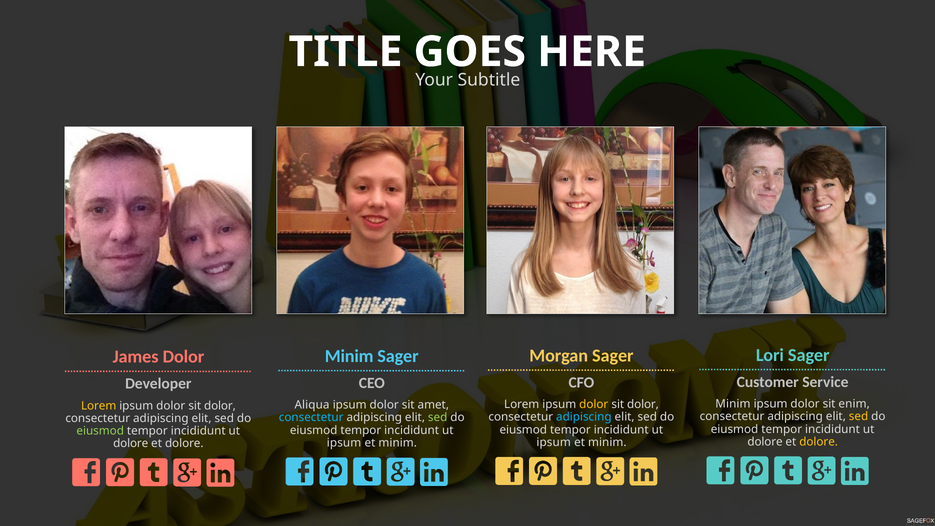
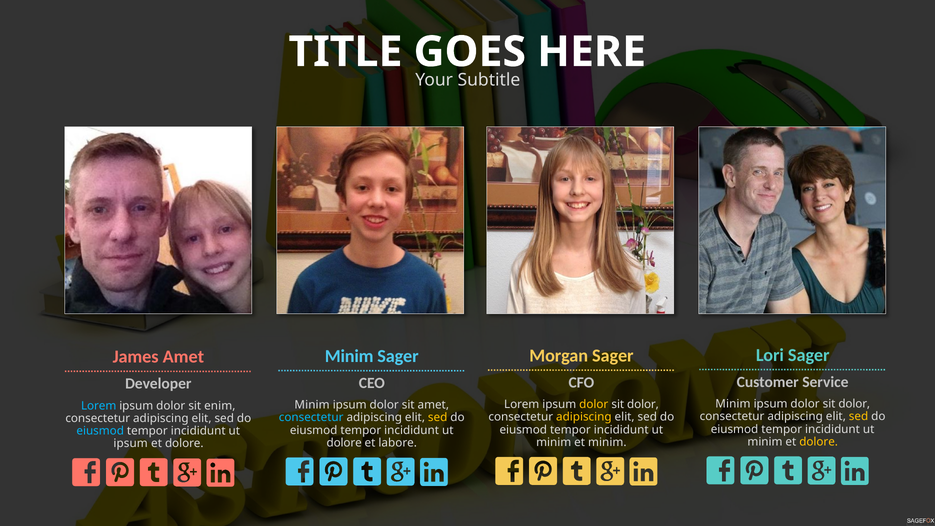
James Dolor: Dolor -> Amet
enim at (854, 404): enim -> dolor
Aliqua at (312, 405): Aliqua -> Minim
Lorem at (99, 406) colour: yellow -> light blue
dolor at (220, 406): dolor -> enim
adipiscing at (584, 417) colour: light blue -> yellow
sed at (438, 418) colour: light green -> yellow
eiusmod at (100, 431) colour: light green -> light blue
dolore at (765, 442): dolore -> minim
ipsum at (554, 442): ipsum -> minim
ipsum at (344, 443): ipsum -> dolore
minim at (398, 443): minim -> labore
dolore at (131, 444): dolore -> ipsum
